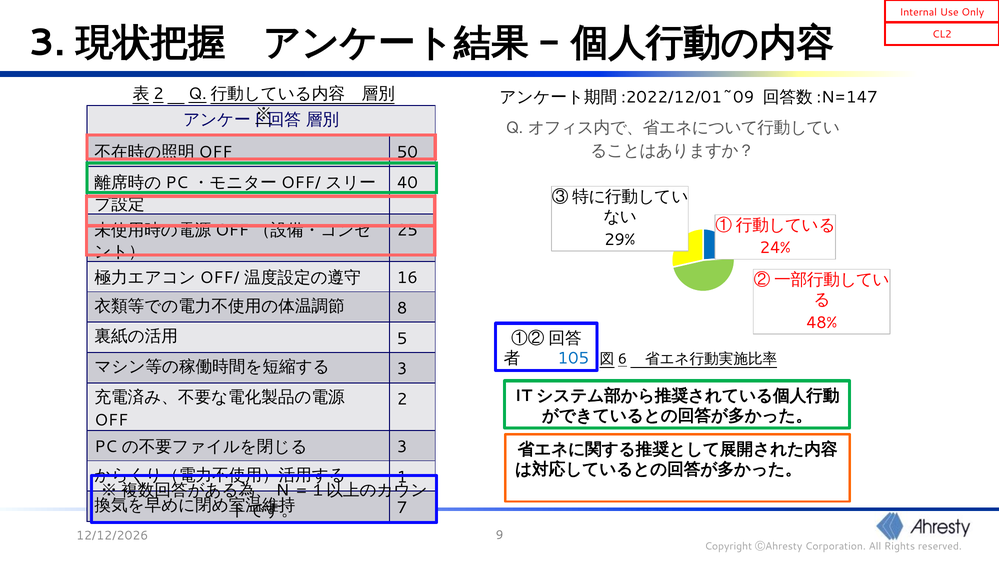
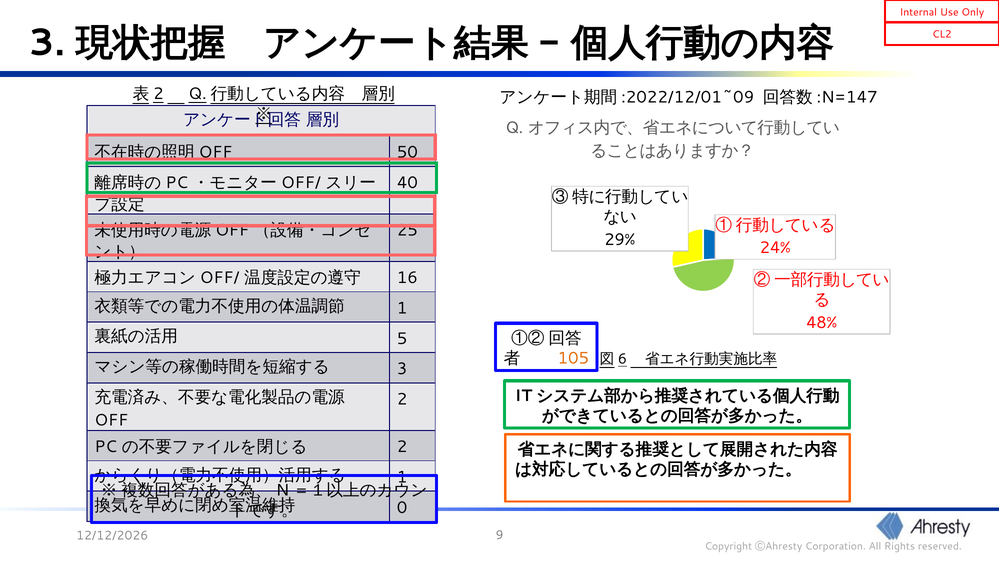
8 at (402, 308): 8 -> 1
105 colour: blue -> orange
3 at (402, 447): 3 -> 2
7: 7 -> 0
